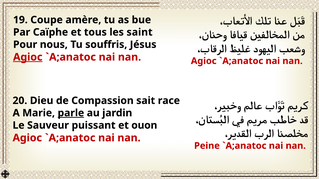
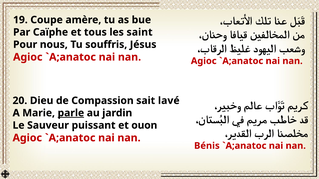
Agioc at (28, 57) underline: present -> none
race: race -> lavé
Peine: Peine -> Bénis
